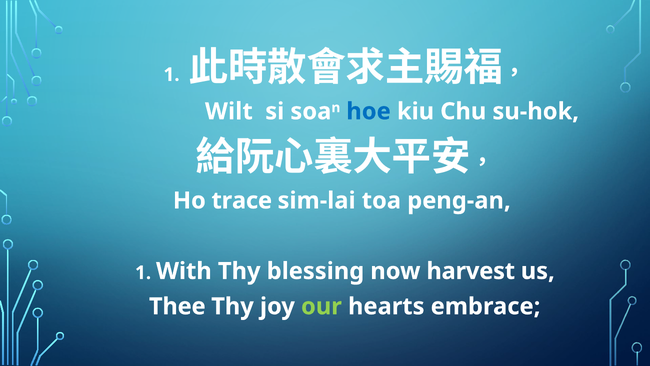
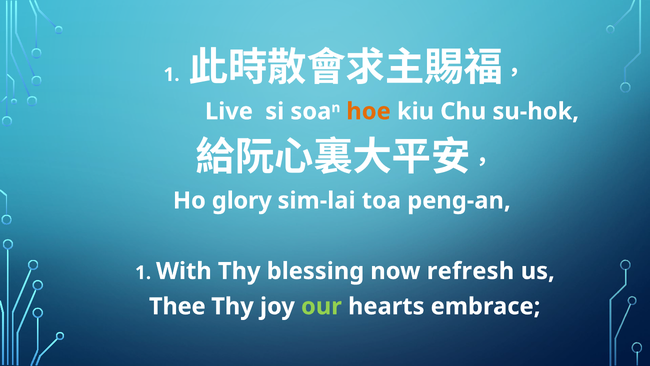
Wilt: Wilt -> Live
hoe colour: blue -> orange
trace: trace -> glory
harvest: harvest -> refresh
